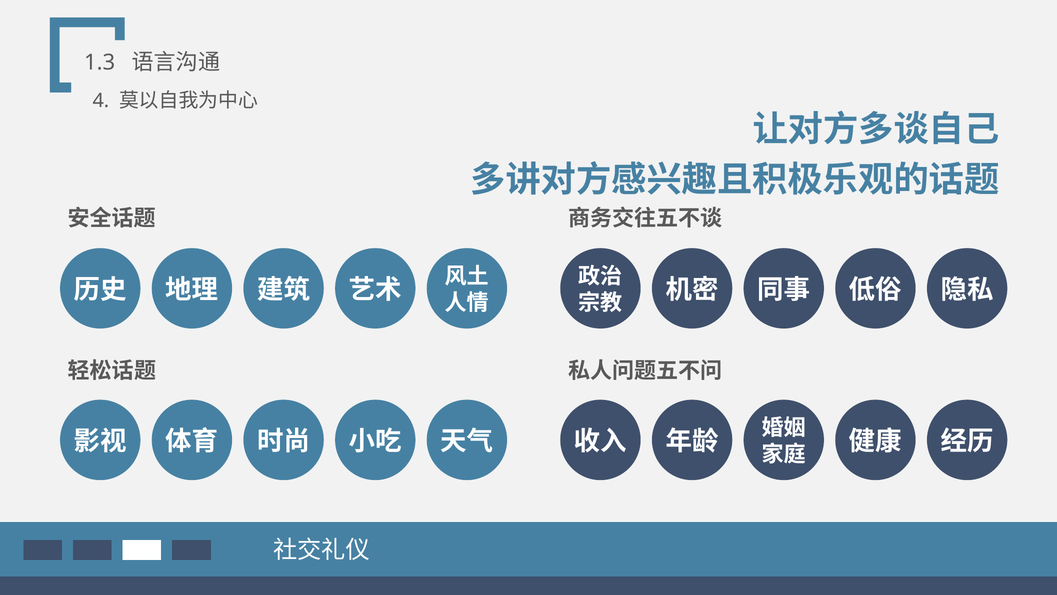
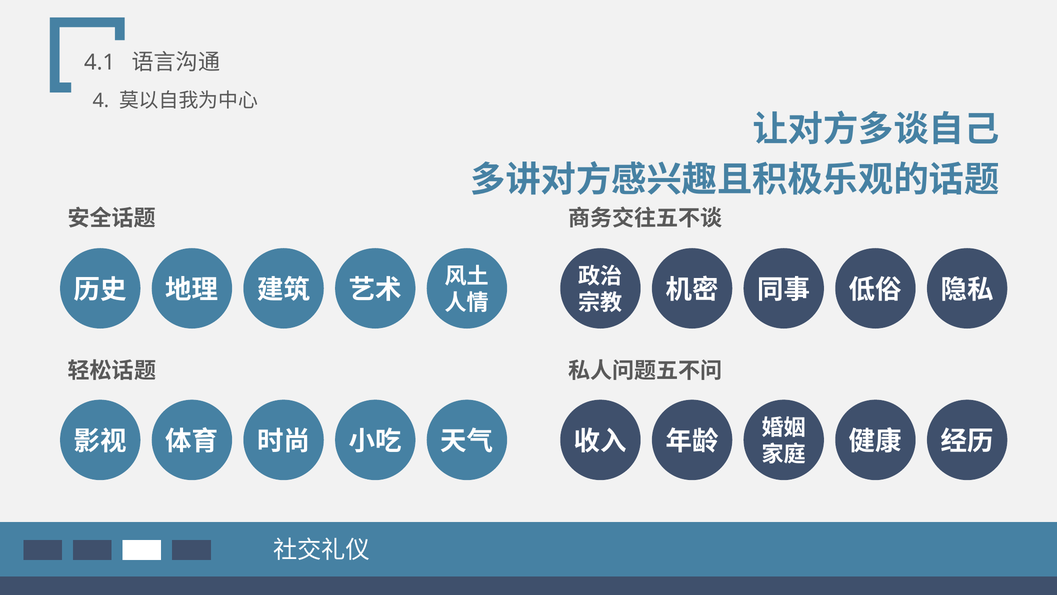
1.3: 1.3 -> 4.1
